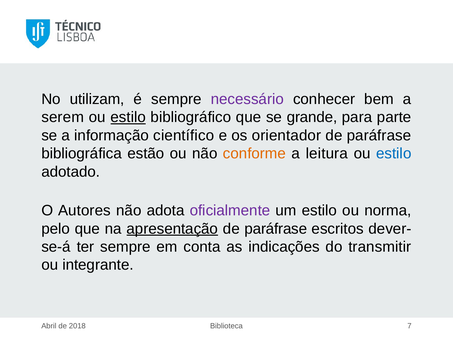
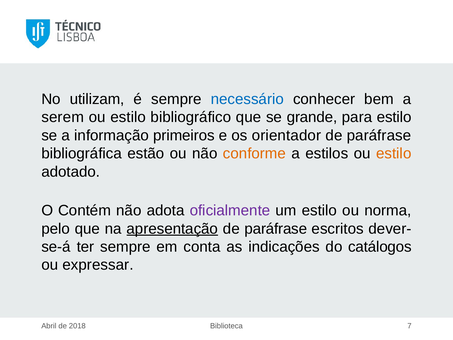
necessário colour: purple -> blue
estilo at (128, 117) underline: present -> none
para parte: parte -> estilo
científico: científico -> primeiros
leitura: leitura -> estilos
estilo at (394, 153) colour: blue -> orange
Autores: Autores -> Contém
transmitir: transmitir -> catálogos
integrante: integrante -> expressar
